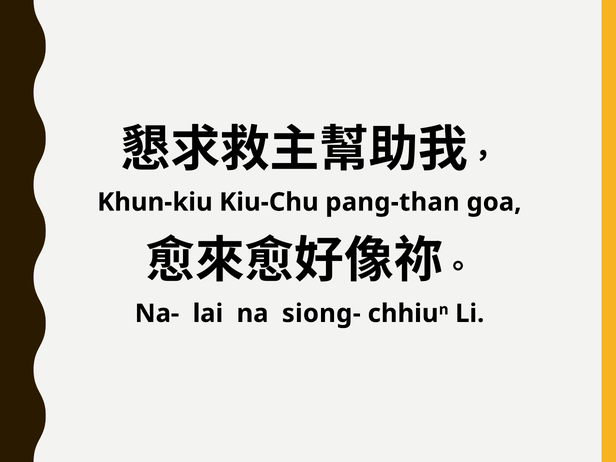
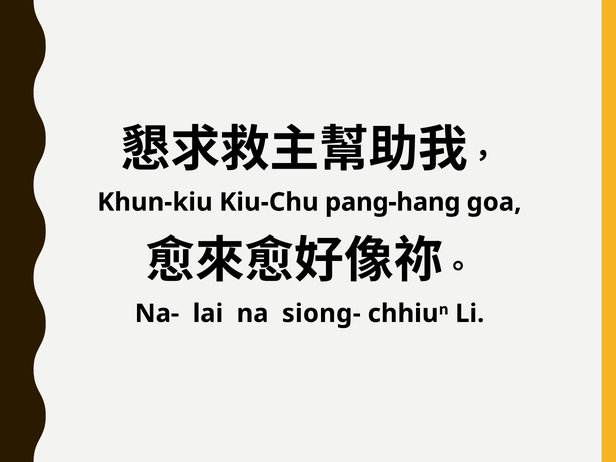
pang-than: pang-than -> pang-hang
